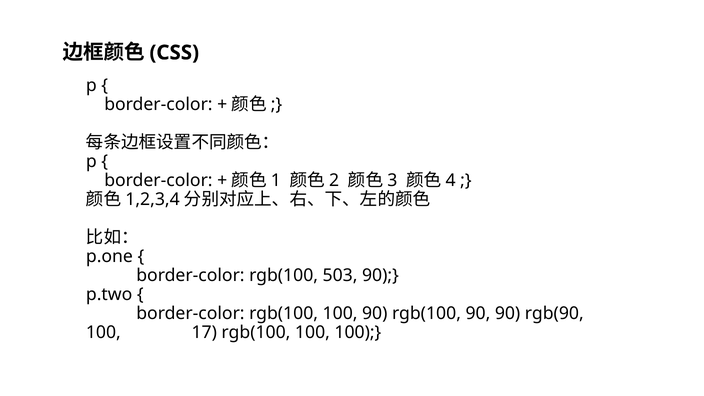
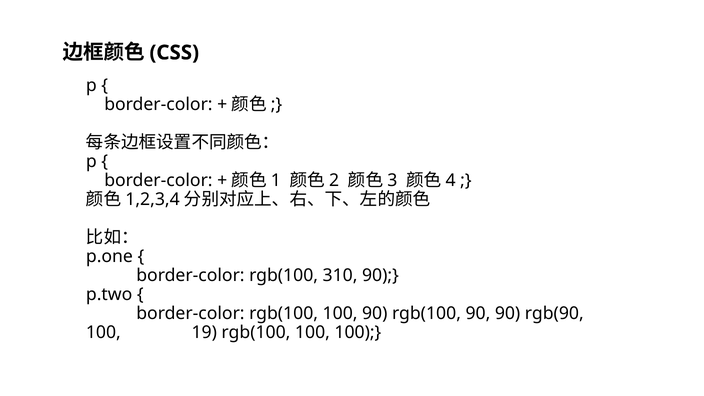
503: 503 -> 310
17: 17 -> 19
